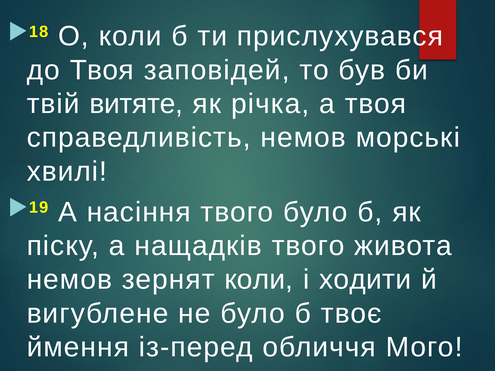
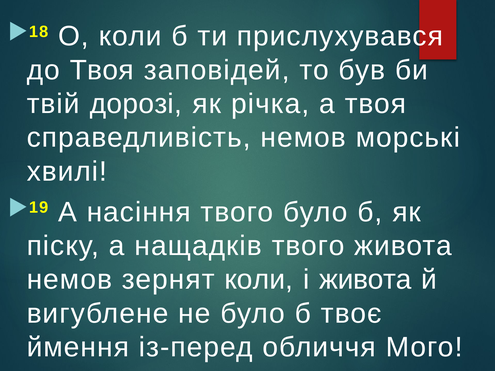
витяте: витяте -> дорозі
і ходити: ходити -> живота
